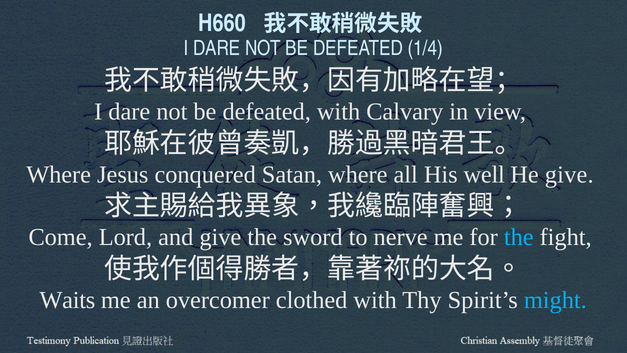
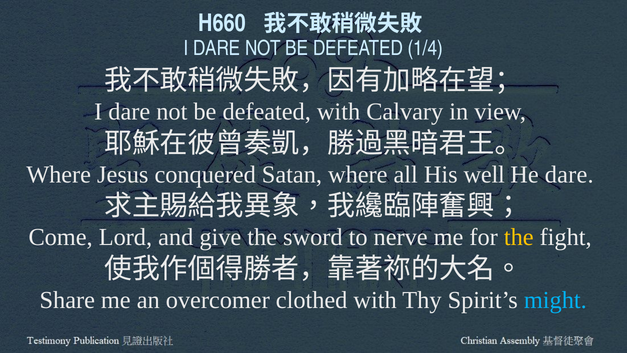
He give: give -> dare
the at (519, 237) colour: light blue -> yellow
Waits: Waits -> Share
